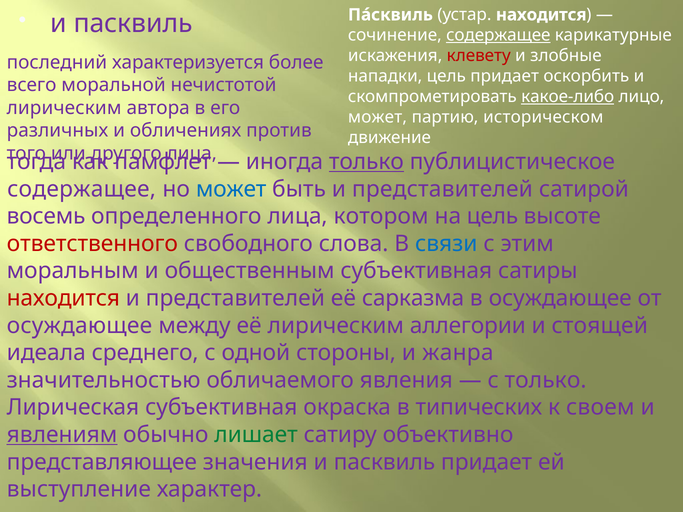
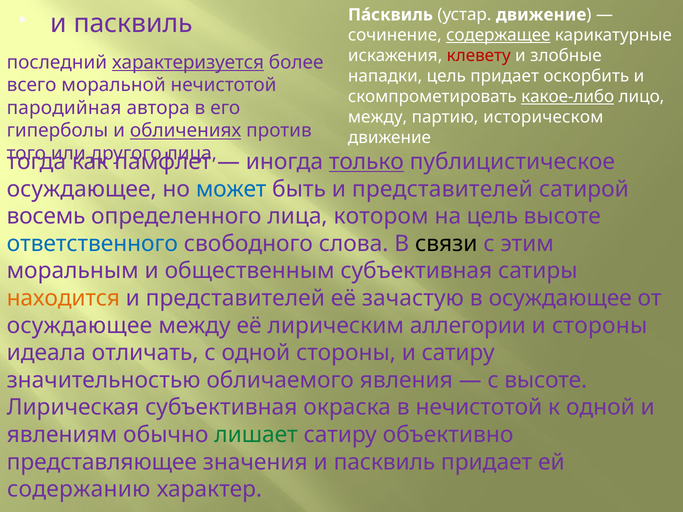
устар находится: находится -> движение
характеризуется underline: none -> present
лирическим at (64, 108): лирическим -> пародийная
может at (377, 117): может -> между
различных: различных -> гиперболы
обличениях underline: none -> present
содержащее at (82, 189): содержащее -> осуждающее
ответственного colour: red -> blue
связи colour: blue -> black
находится at (63, 298) colour: red -> orange
сарказма: сарказма -> зачастую
и стоящей: стоящей -> стороны
среднего: среднего -> отличать
и жанра: жанра -> сатиру
с только: только -> высоте
в типических: типических -> нечистотой
к своем: своем -> одной
явлениям underline: present -> none
выступление: выступление -> содержанию
